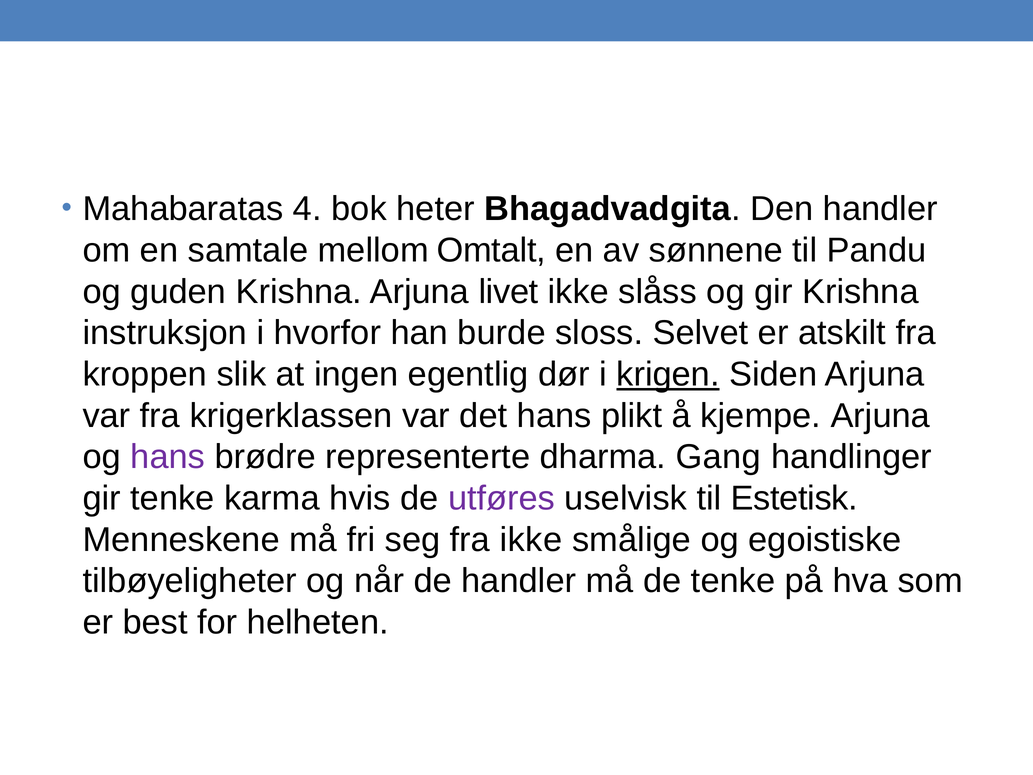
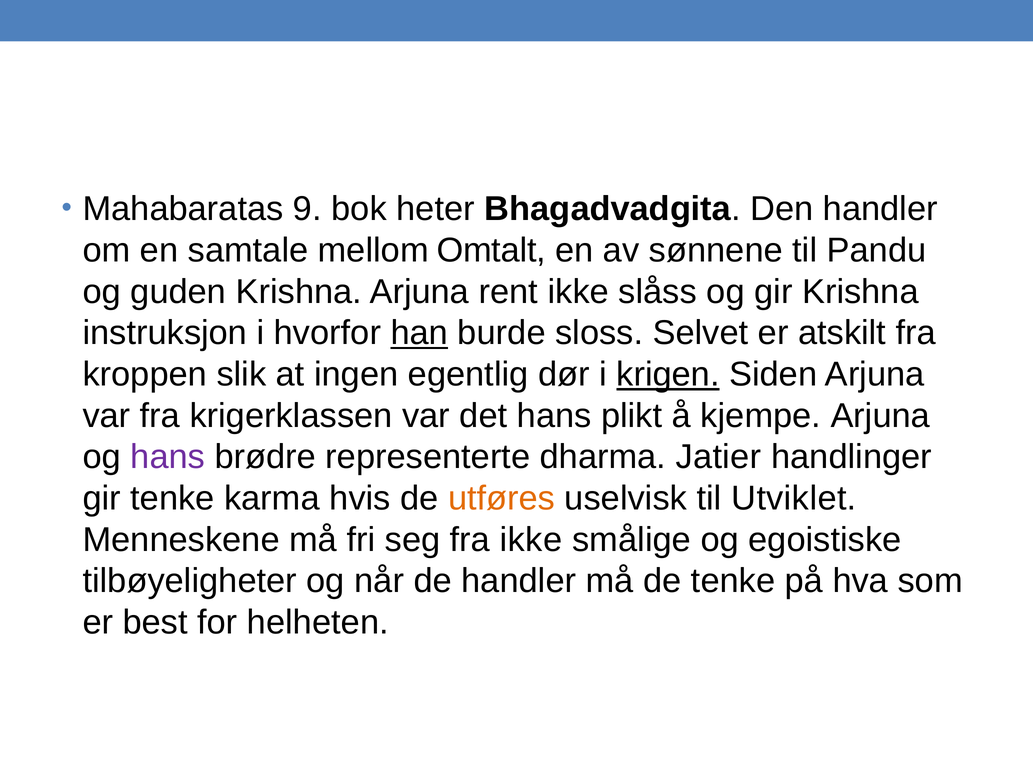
4: 4 -> 9
livet: livet -> rent
han underline: none -> present
Gang: Gang -> Jatier
utføres colour: purple -> orange
Estetisk: Estetisk -> Utviklet
